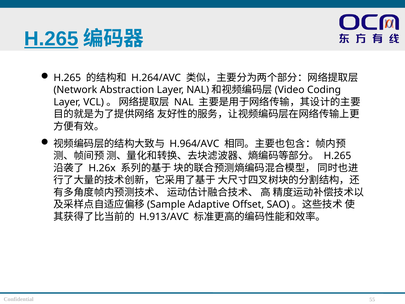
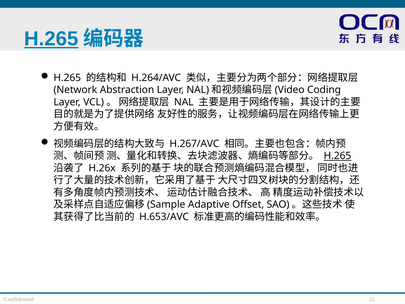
H.964/AVC: H.964/AVC -> H.267/AVC
H.265 at (337, 156) underline: none -> present
H.913/AVC: H.913/AVC -> H.653/AVC
